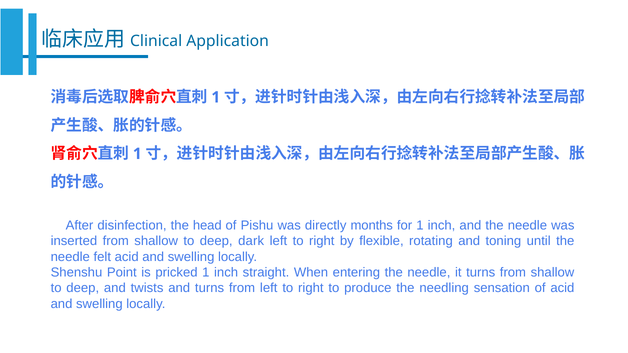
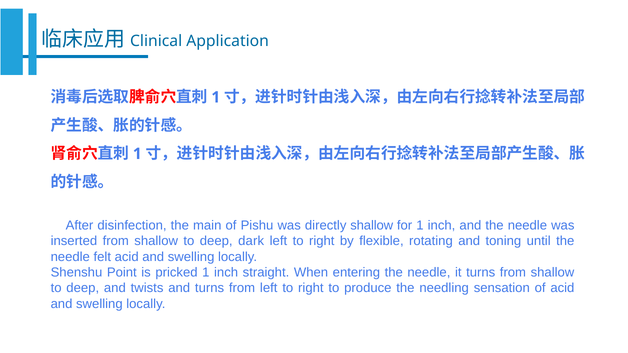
head: head -> main
directly months: months -> shallow
